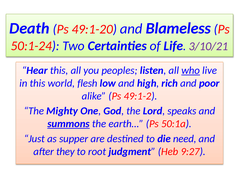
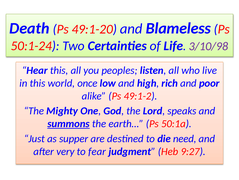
3/10/21: 3/10/21 -> 3/10/98
who underline: present -> none
flesh: flesh -> once
they: they -> very
root: root -> fear
